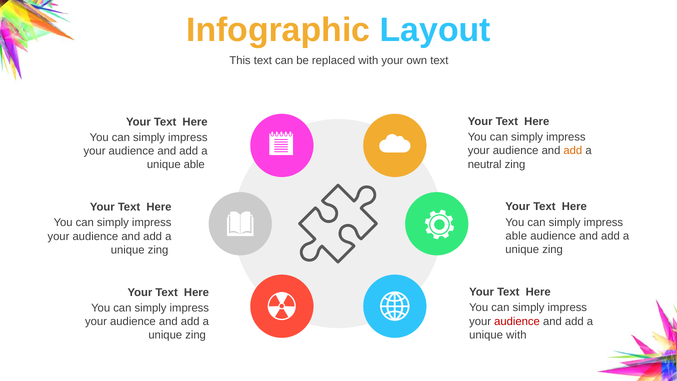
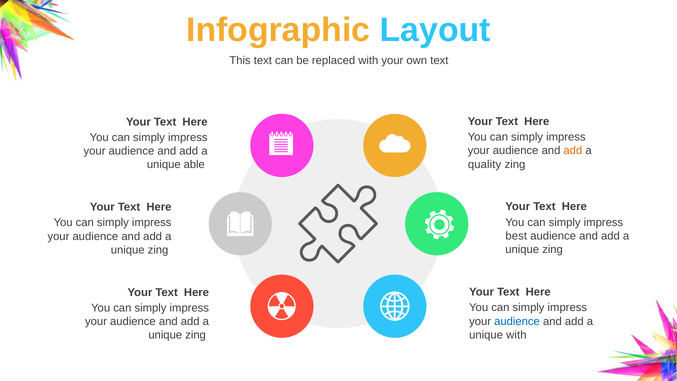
neutral: neutral -> quality
able at (516, 236): able -> best
audience at (517, 321) colour: red -> blue
